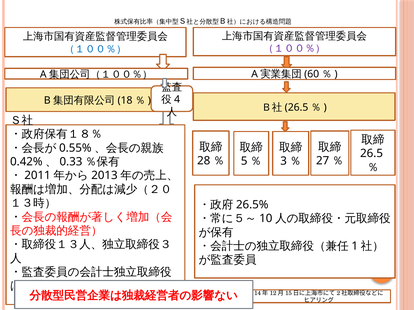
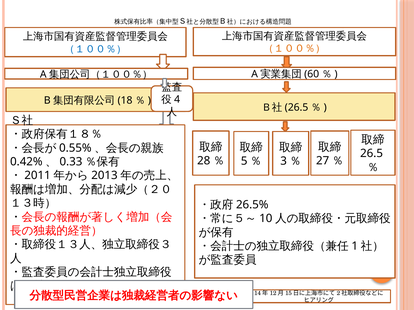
（１００％） at (294, 49) colour: purple -> orange
